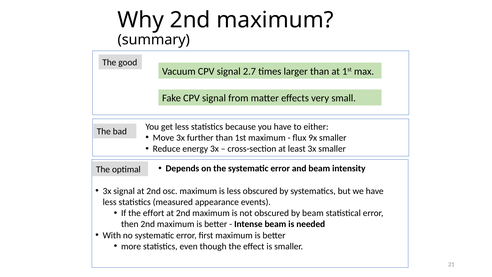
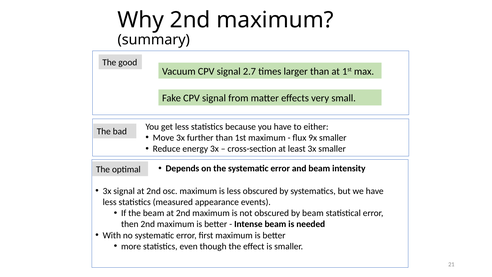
the effort: effort -> beam
